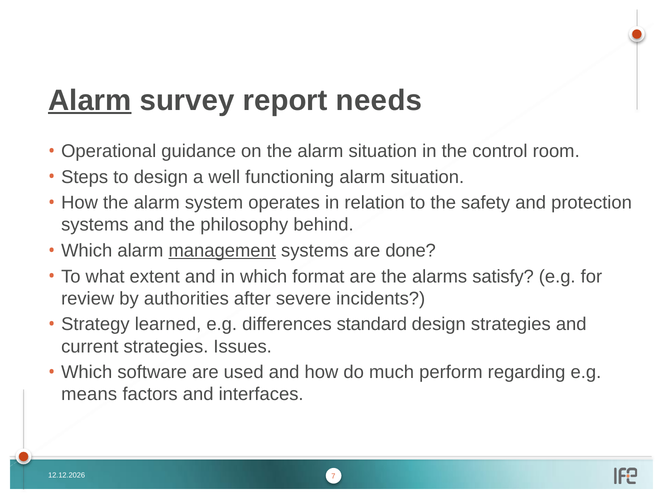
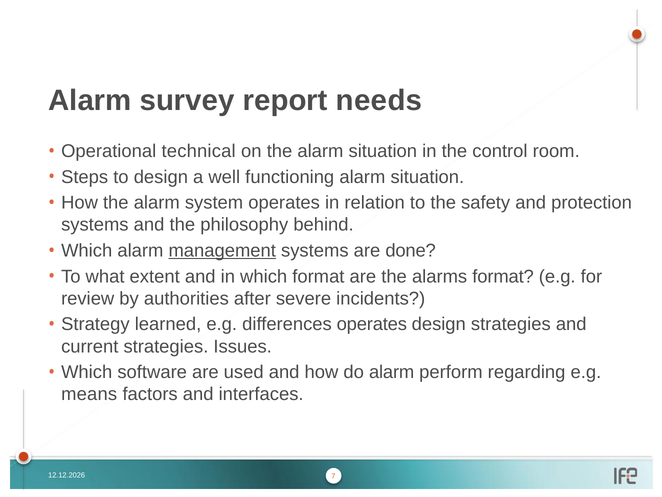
Alarm at (90, 100) underline: present -> none
guidance: guidance -> technical
alarms satisfy: satisfy -> format
differences standard: standard -> operates
do much: much -> alarm
